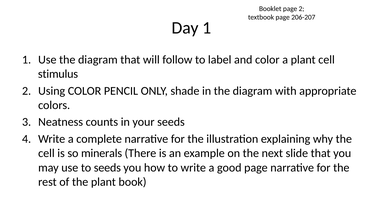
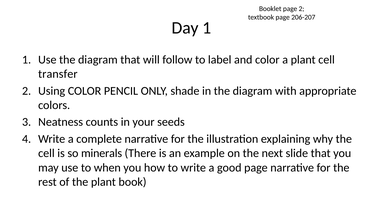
stimulus: stimulus -> transfer
to seeds: seeds -> when
